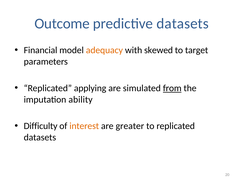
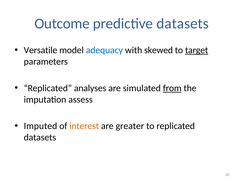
Financial: Financial -> Versatile
adequacy colour: orange -> blue
target underline: none -> present
applying: applying -> analyses
ability: ability -> assess
Difficulty: Difficulty -> Imputed
